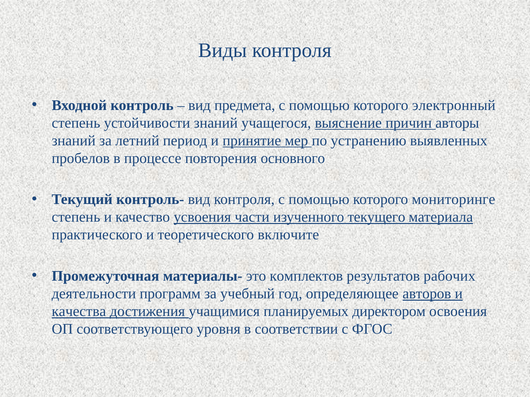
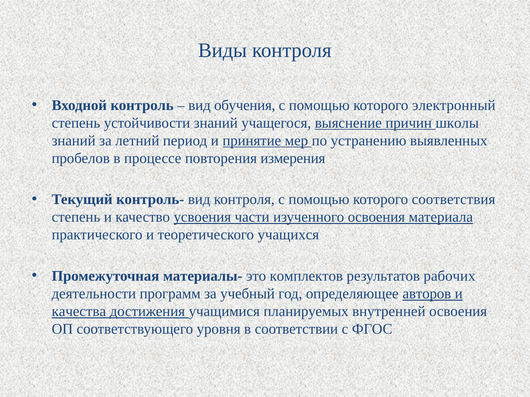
предмета: предмета -> обучения
авторы: авторы -> школы
основного: основного -> измерения
мониторинге: мониторинге -> соответствия
изученного текущего: текущего -> освоения
включите: включите -> учащихся
директором: директором -> внутренней
